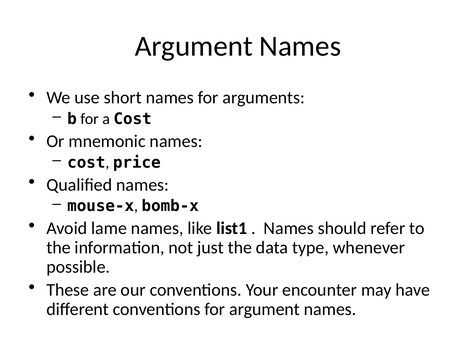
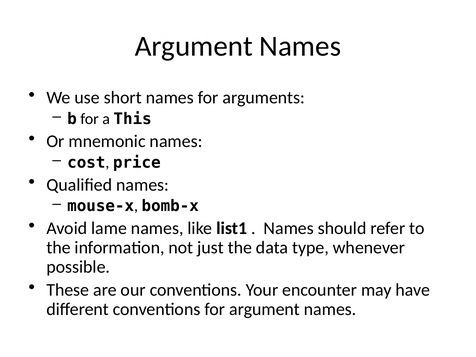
a Cost: Cost -> This
